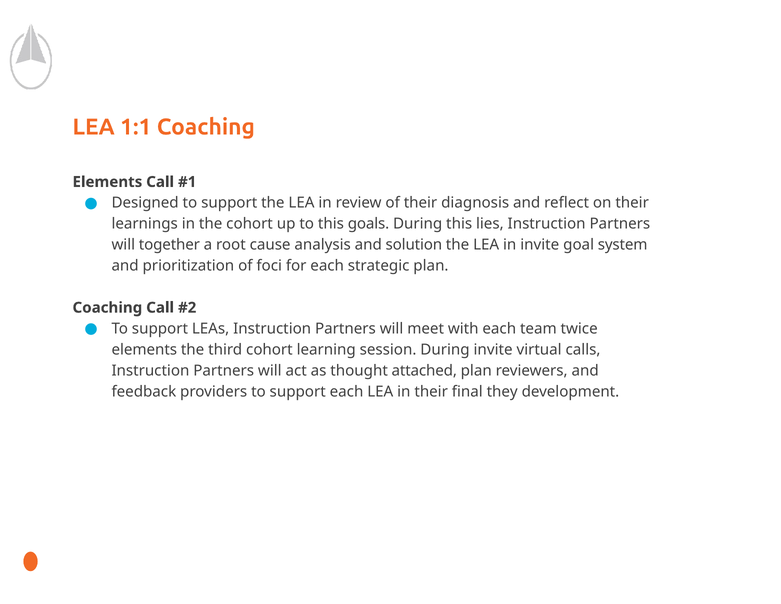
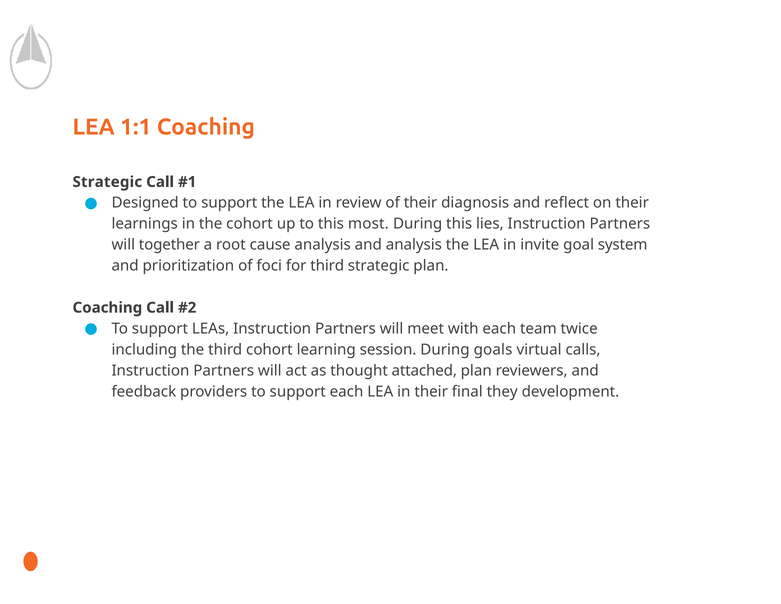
Elements at (107, 182): Elements -> Strategic
goals: goals -> most
and solution: solution -> analysis
for each: each -> third
elements at (144, 349): elements -> including
During invite: invite -> goals
